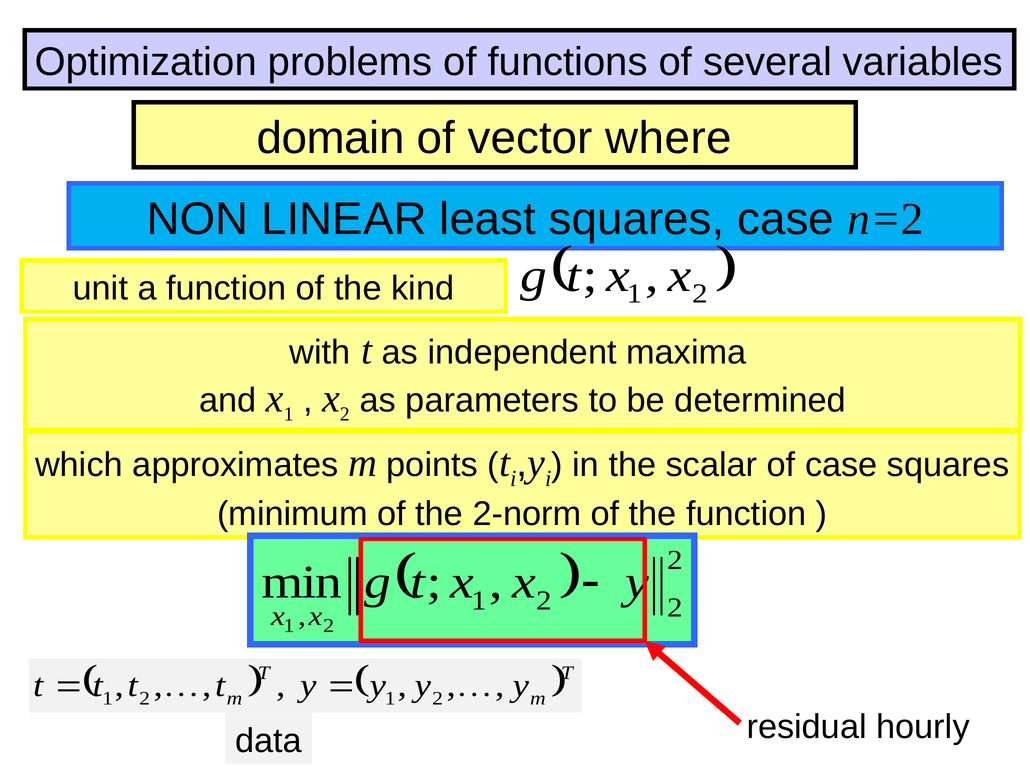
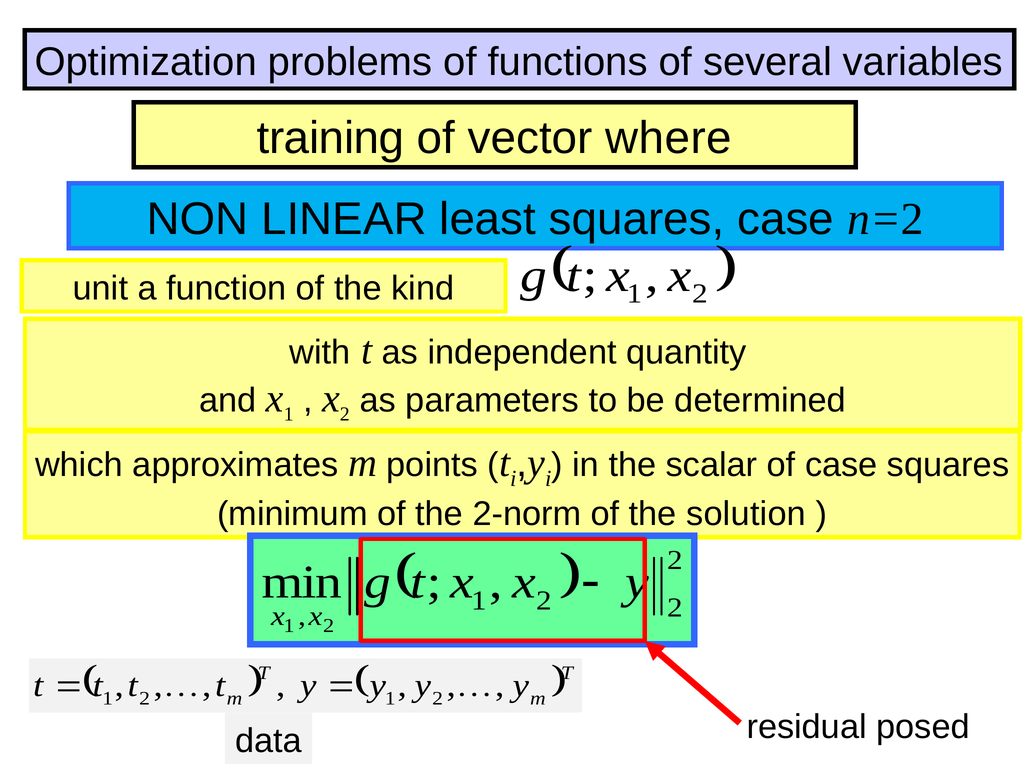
domain: domain -> training
maxima: maxima -> quantity
the function: function -> solution
hourly: hourly -> posed
